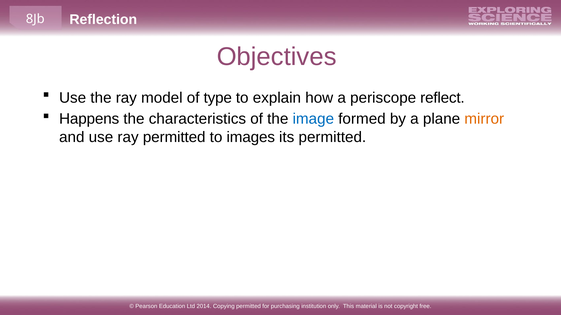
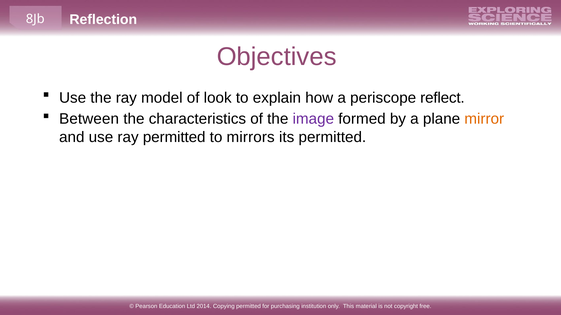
type: type -> look
Happens: Happens -> Between
image colour: blue -> purple
images: images -> mirrors
